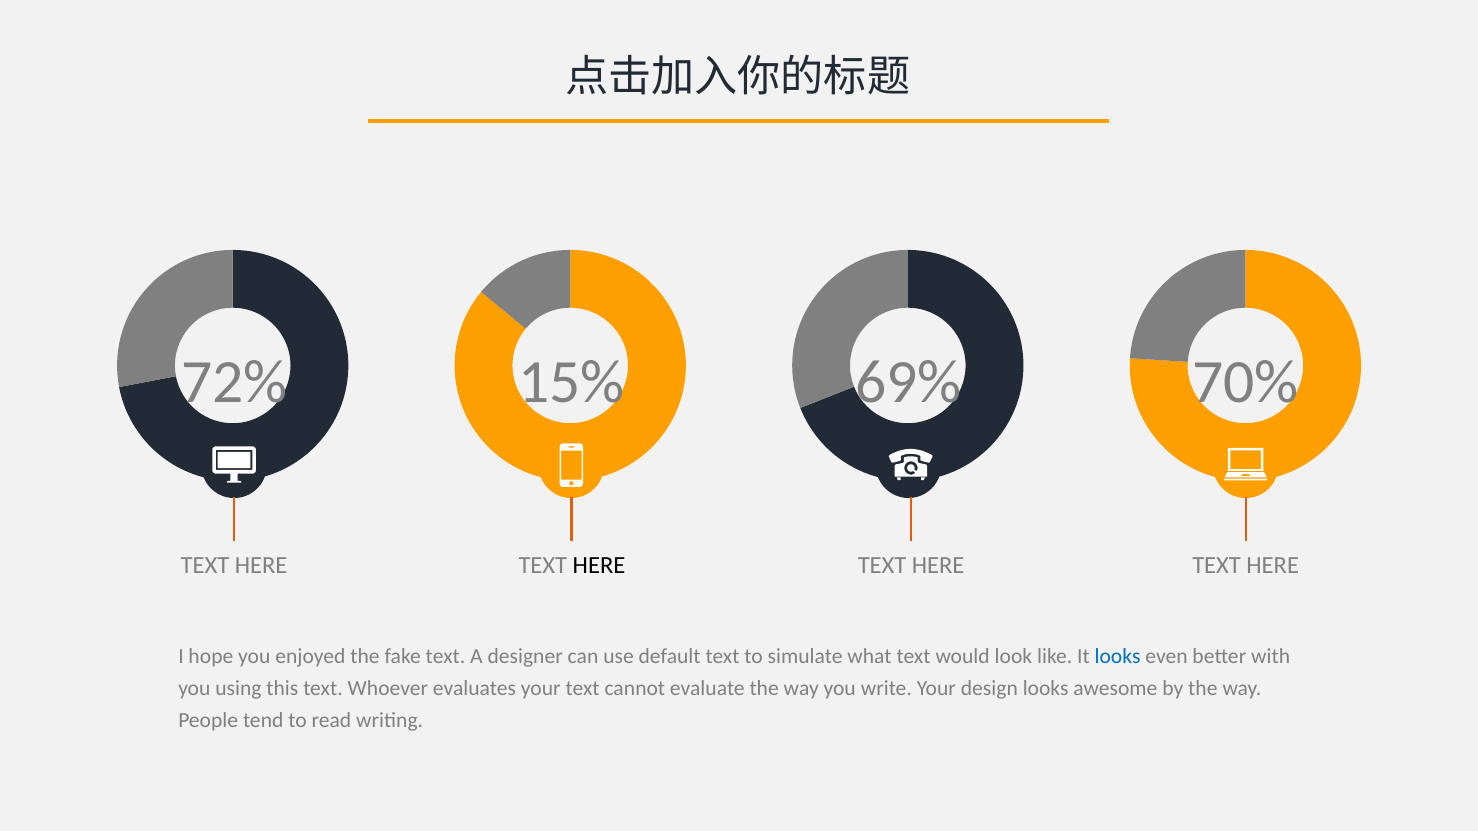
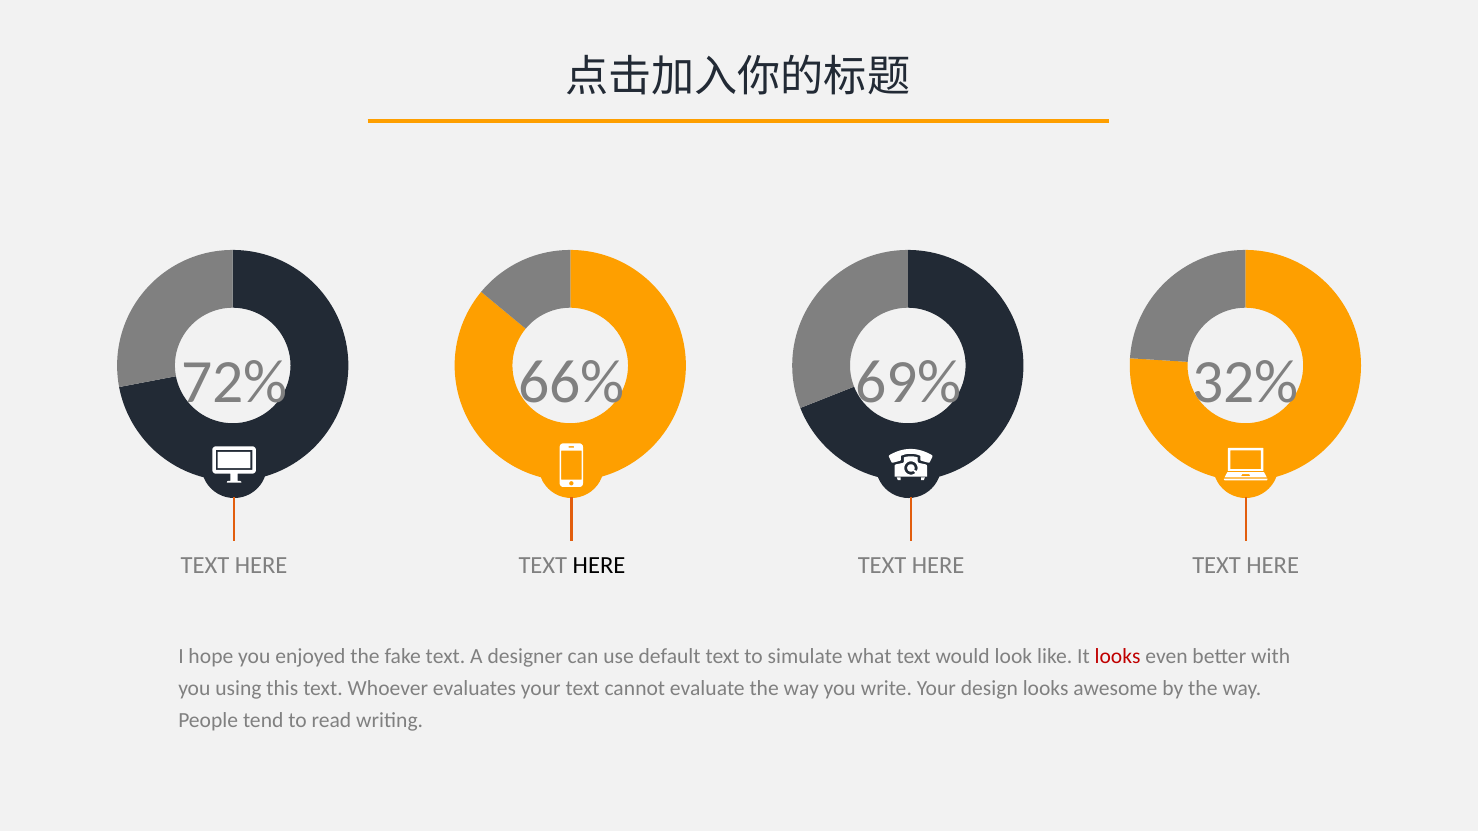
15%: 15% -> 66%
70%: 70% -> 32%
looks at (1118, 657) colour: blue -> red
